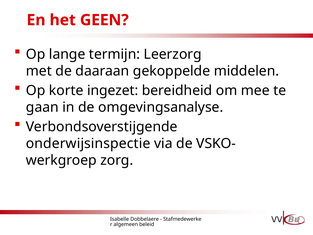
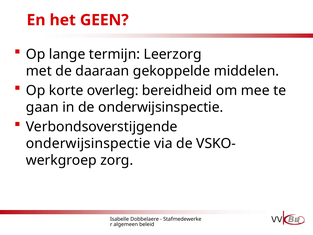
ingezet: ingezet -> overleg
de omgevingsanalyse: omgevingsanalyse -> onderwijsinspectie
